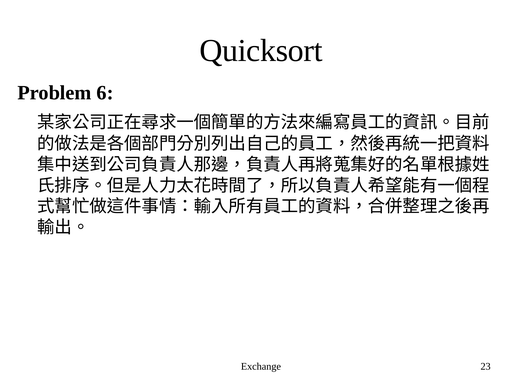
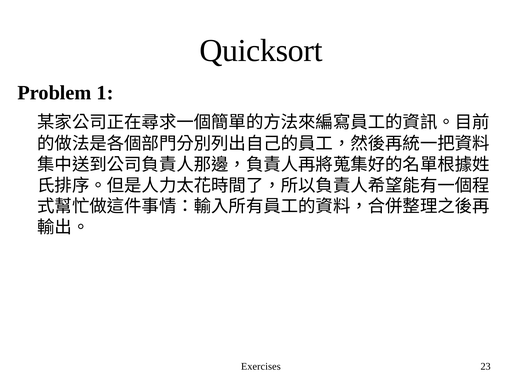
6: 6 -> 1
Exchange: Exchange -> Exercises
